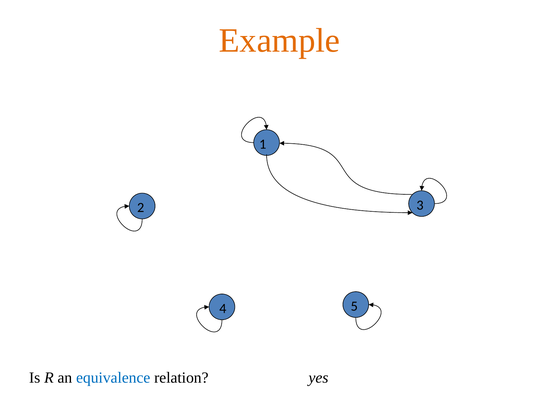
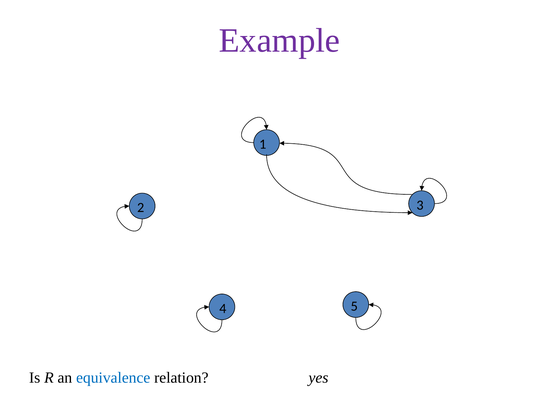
Example colour: orange -> purple
